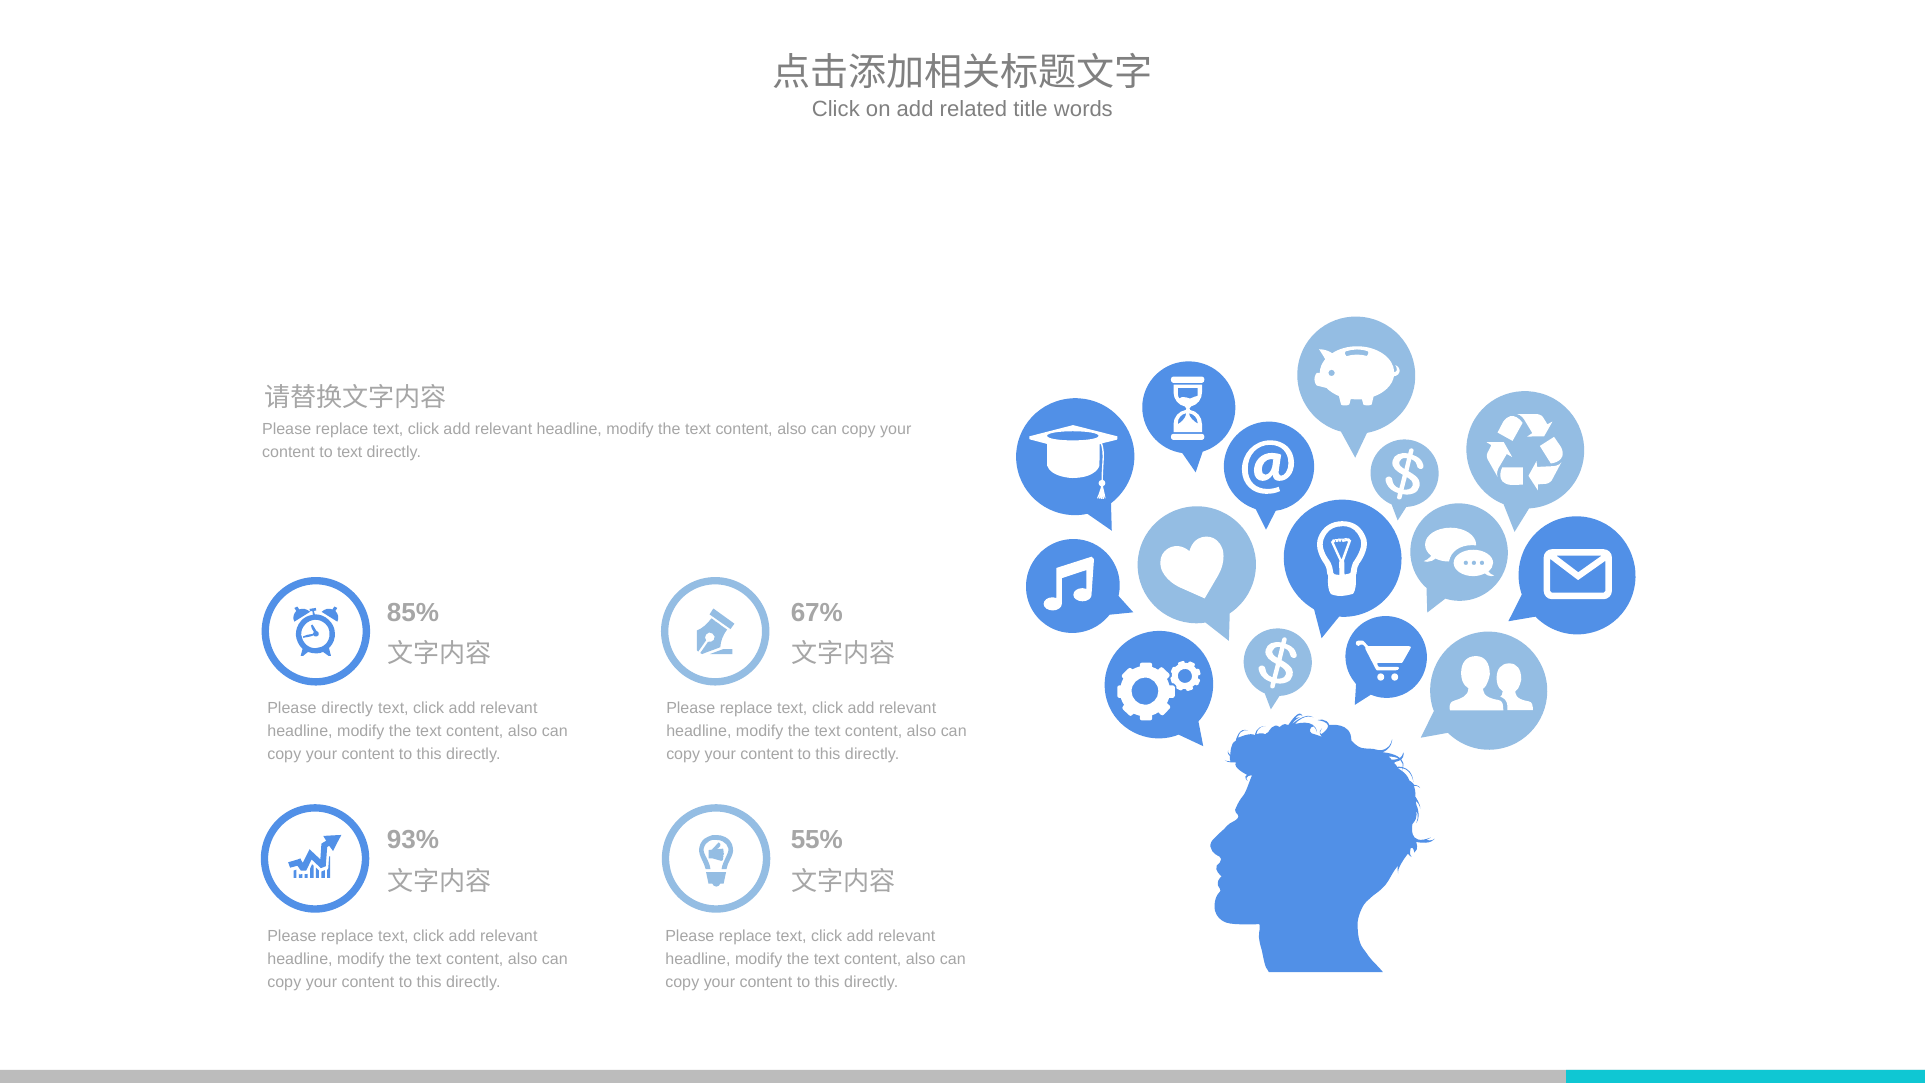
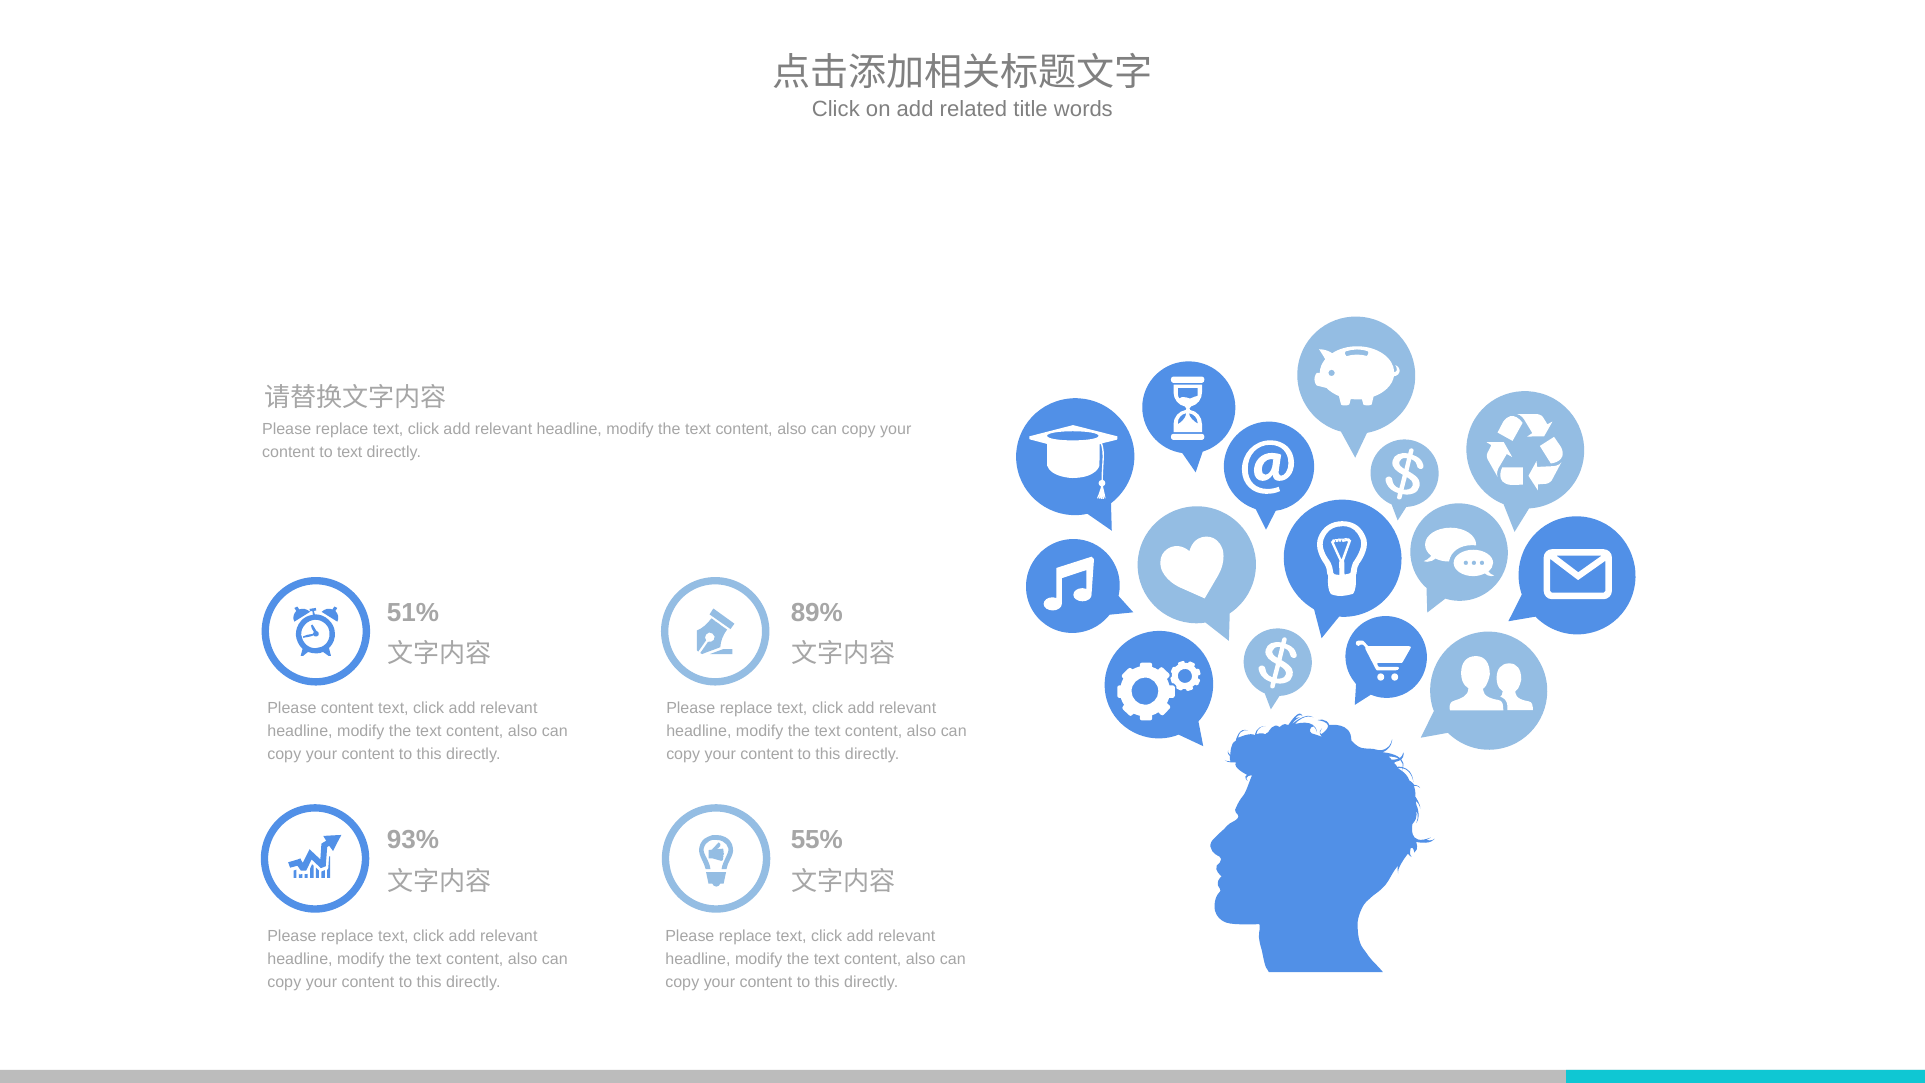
85%: 85% -> 51%
67%: 67% -> 89%
Please directly: directly -> content
